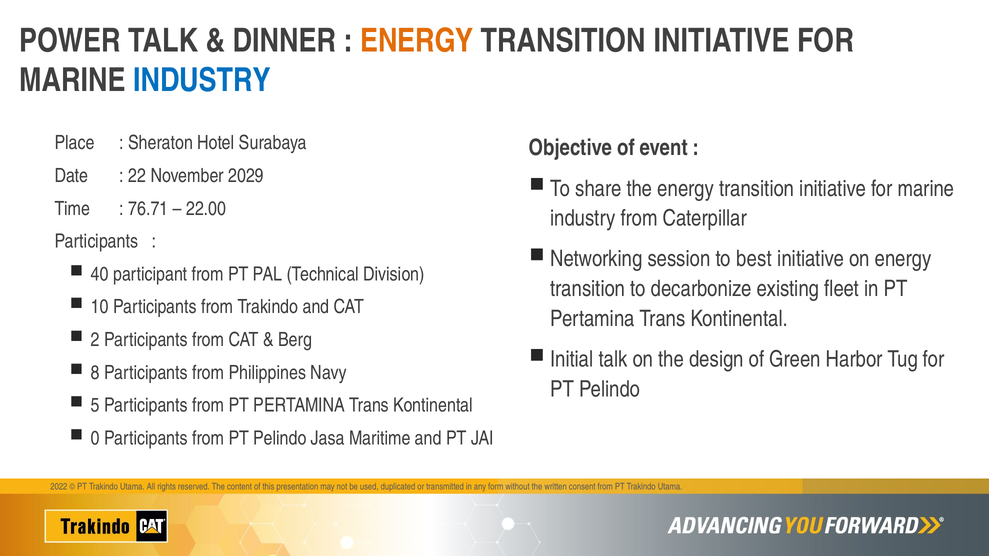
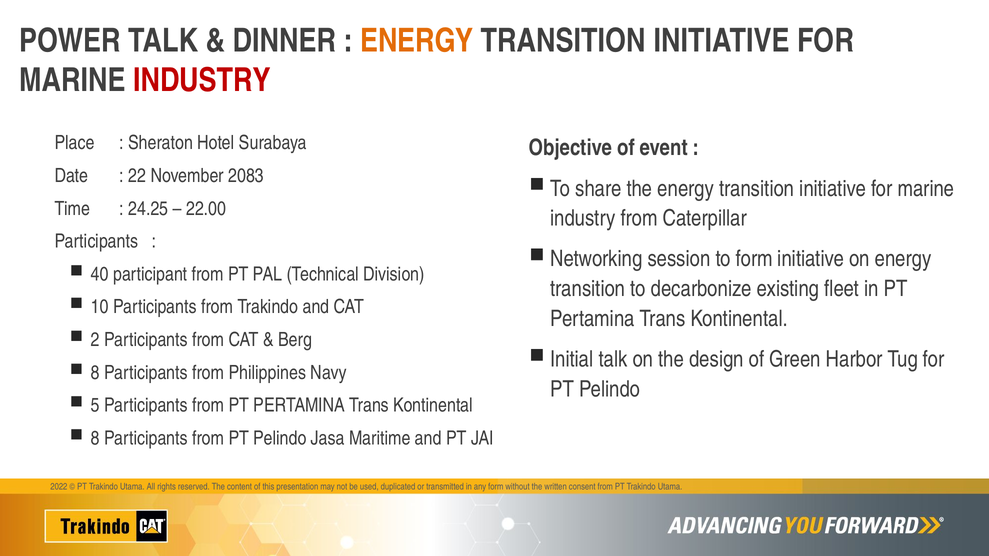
INDUSTRY at (202, 81) colour: blue -> red
2029: 2029 -> 2083
76.71: 76.71 -> 24.25
to best: best -> form
0 at (95, 439): 0 -> 8
